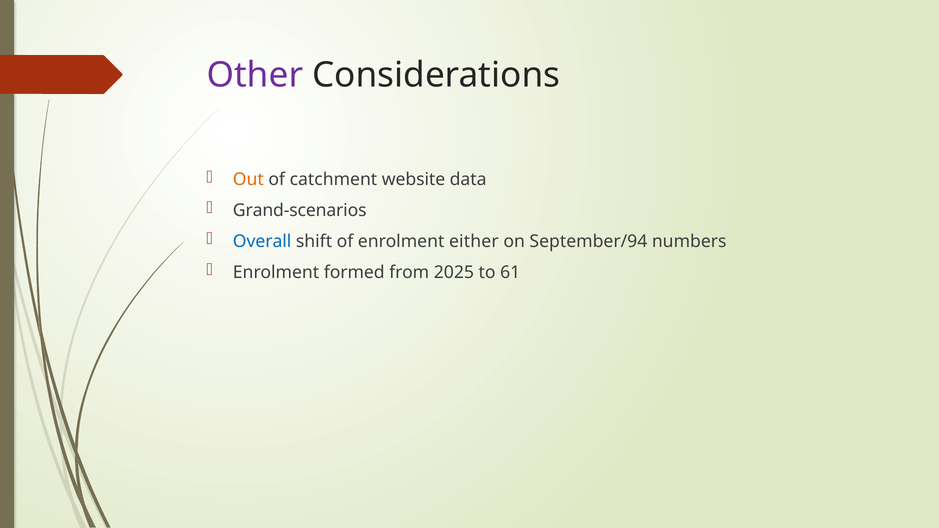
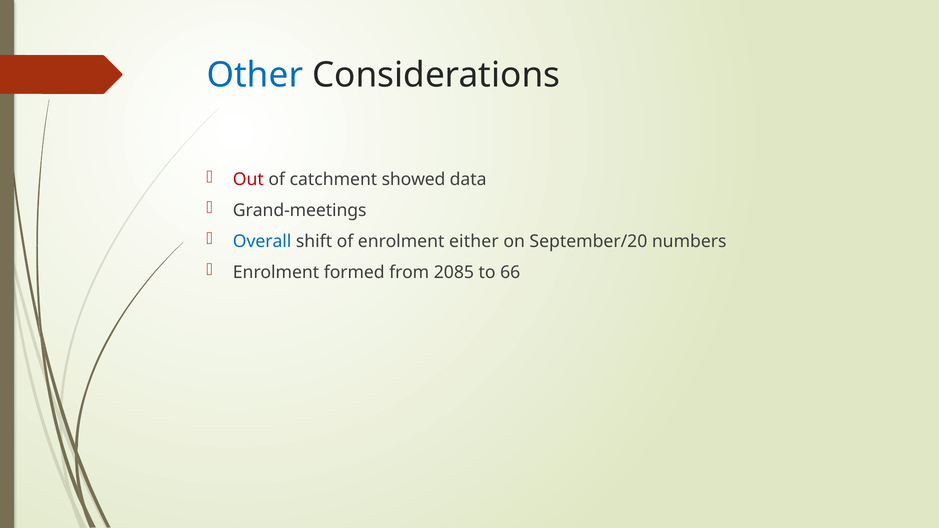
Other colour: purple -> blue
Out colour: orange -> red
website: website -> showed
Grand-scenarios: Grand-scenarios -> Grand-meetings
September/94: September/94 -> September/20
2025: 2025 -> 2085
61: 61 -> 66
